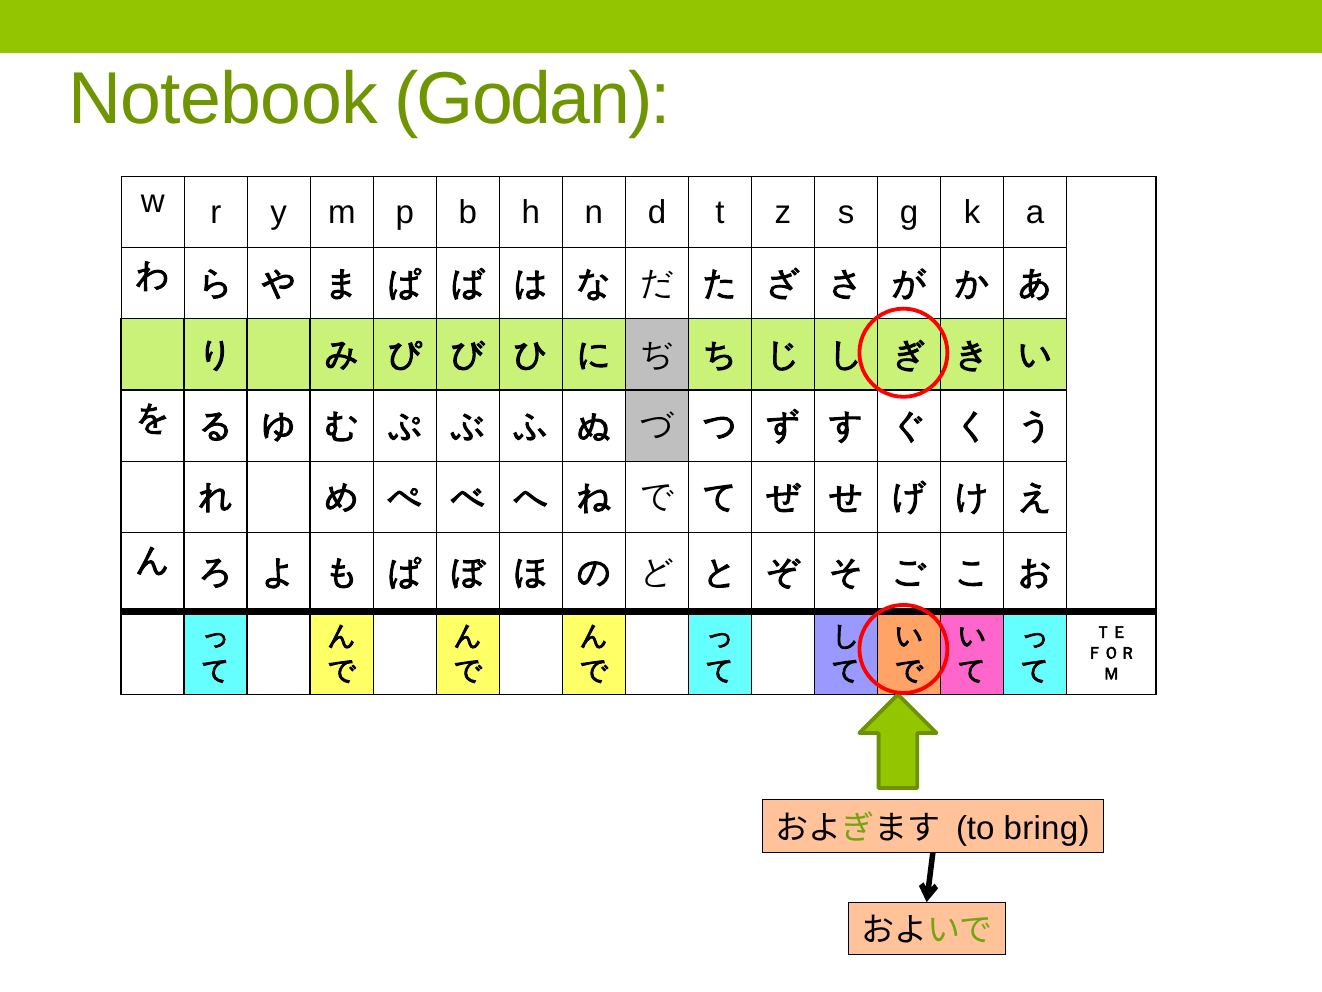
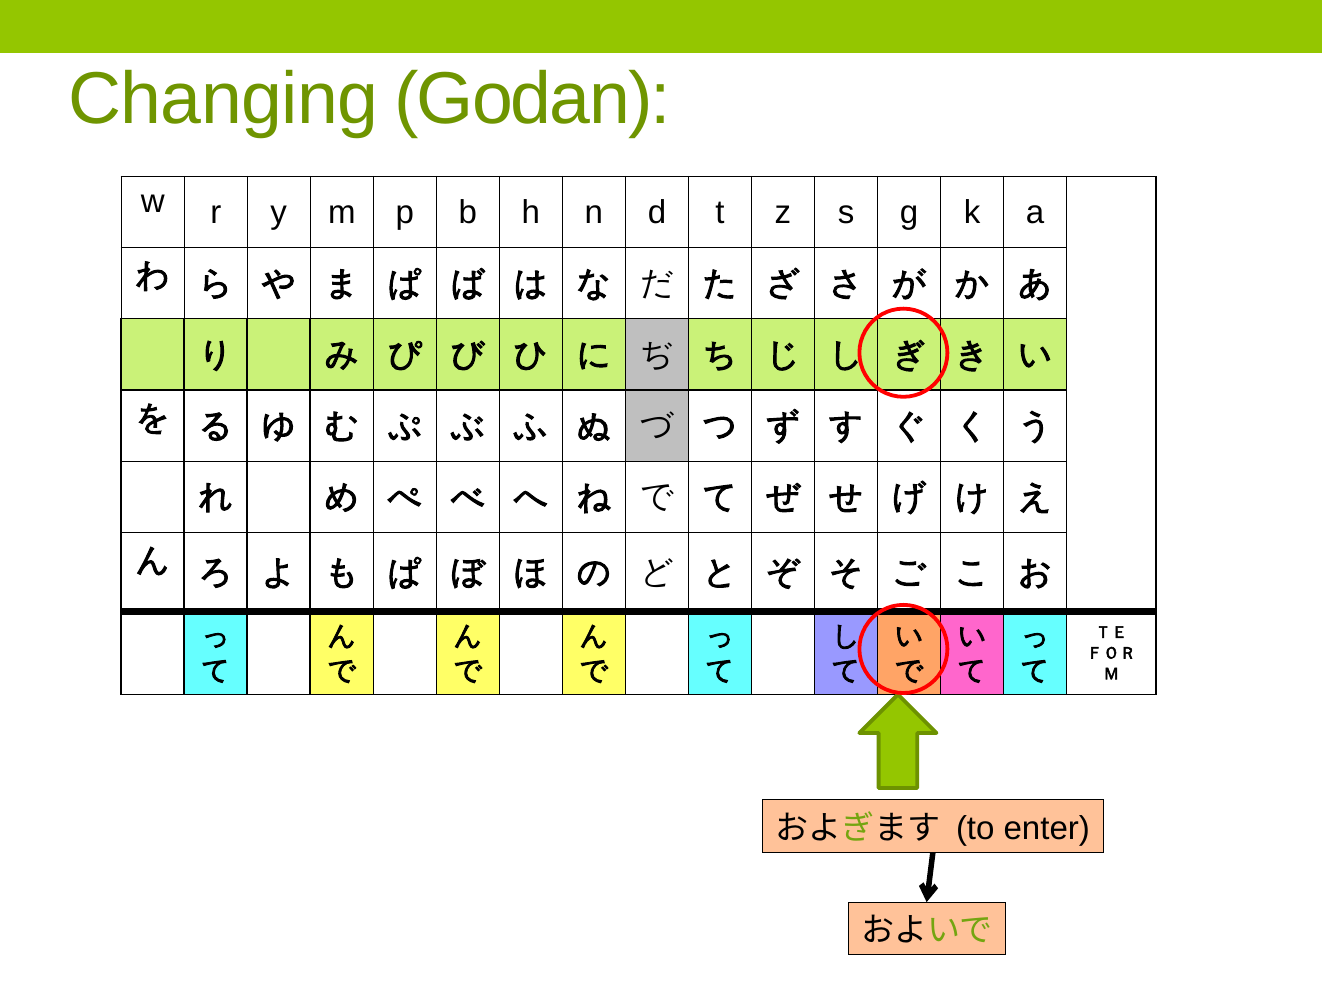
Notebook: Notebook -> Changing
bring: bring -> enter
